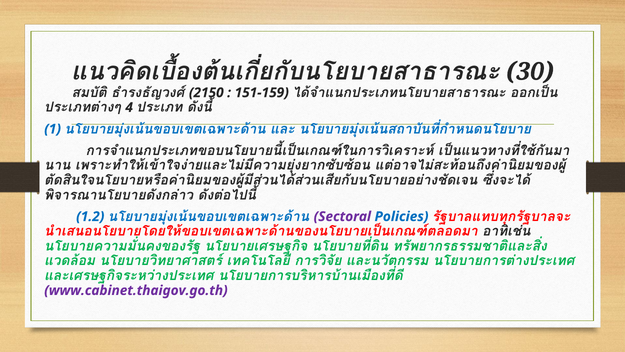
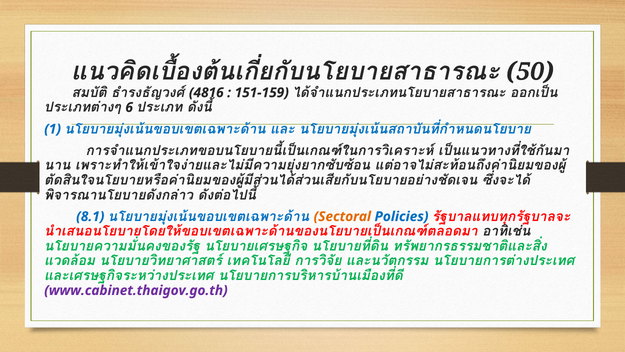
30: 30 -> 50
2150: 2150 -> 4816
4: 4 -> 6
1.2: 1.2 -> 8.1
Sectoral colour: purple -> orange
